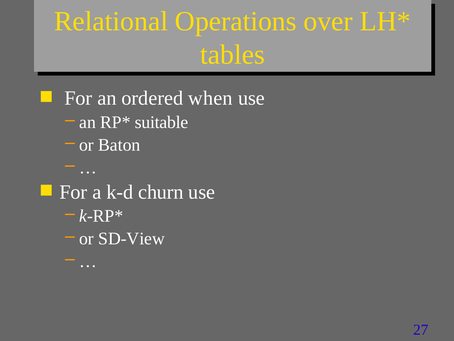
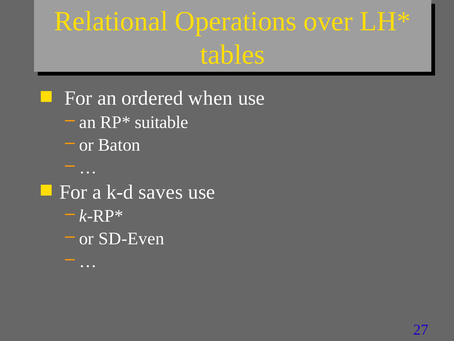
churn: churn -> saves
SD-View: SD-View -> SD-Even
